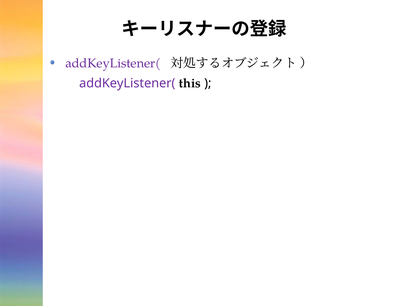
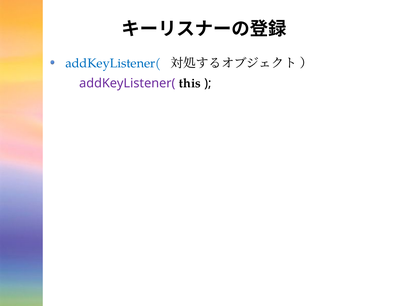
addKeyListener( at (113, 63) colour: purple -> blue
